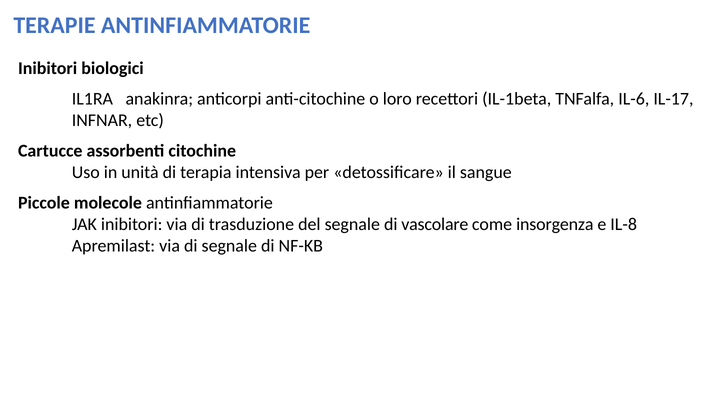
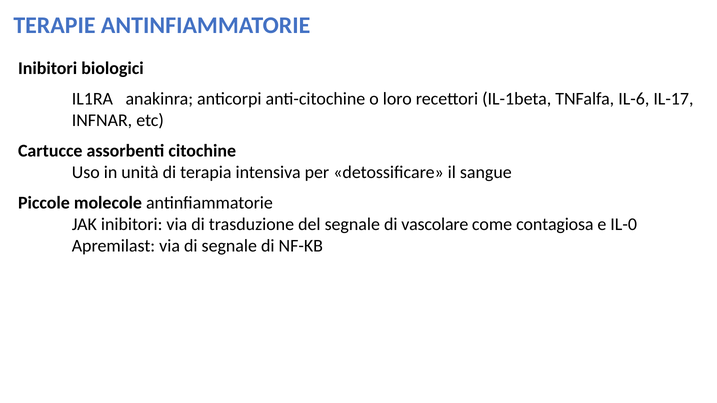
insorgenza: insorgenza -> contagiosa
IL-8: IL-8 -> IL-0
